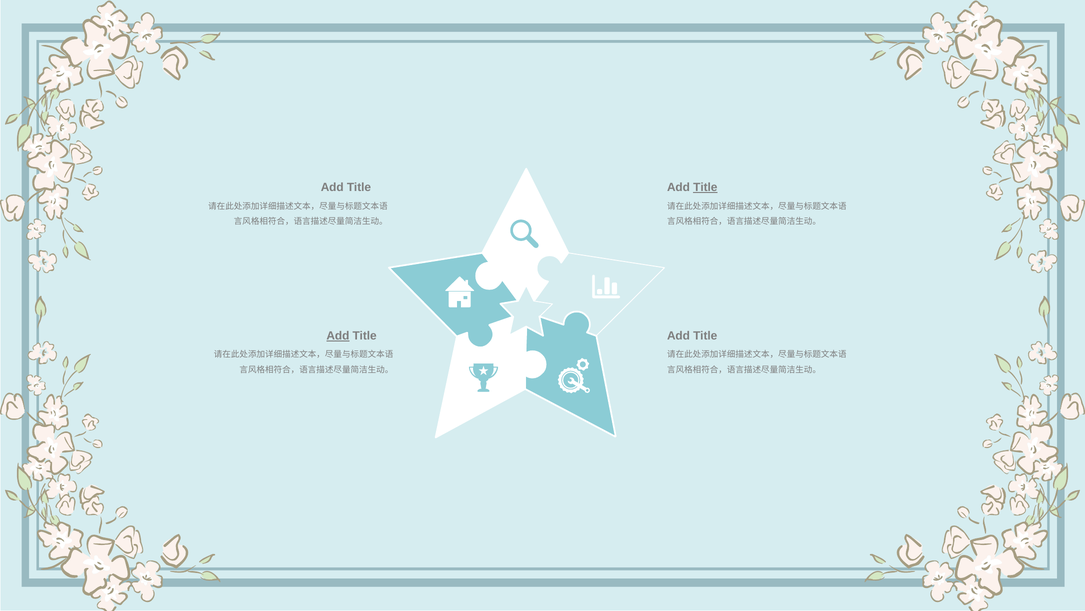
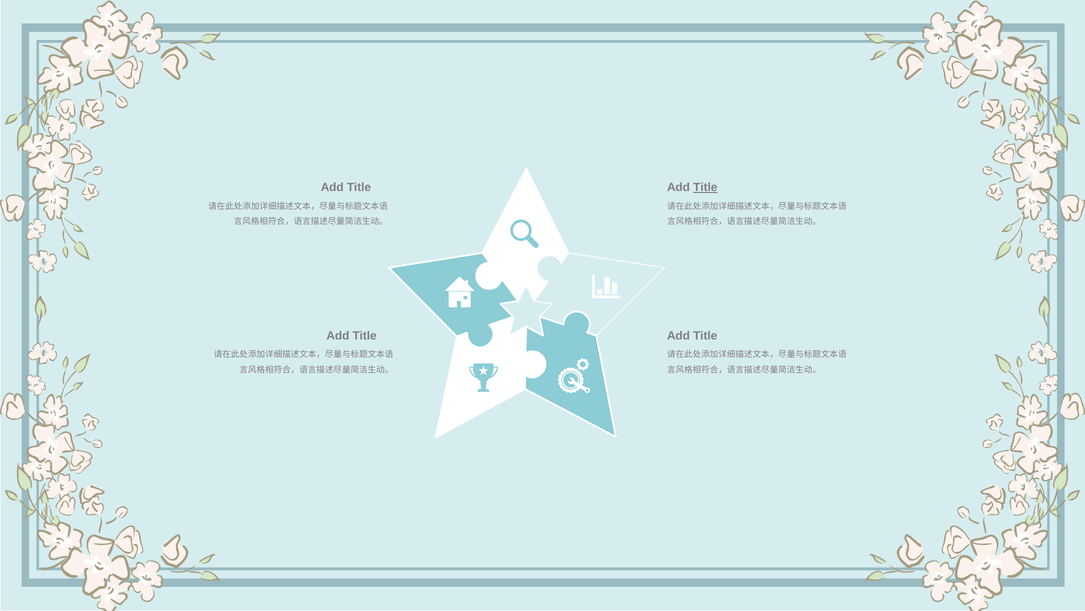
Add at (338, 335) underline: present -> none
